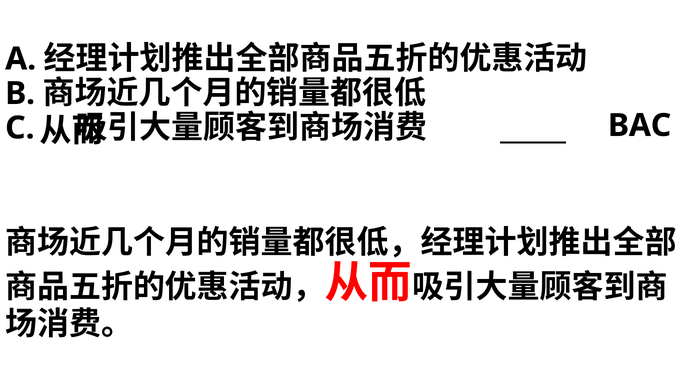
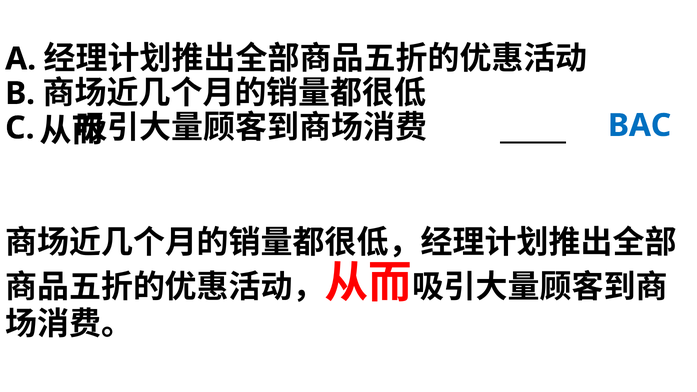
BAC colour: black -> blue
